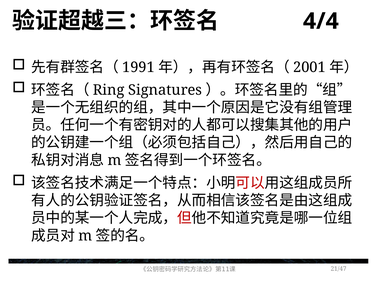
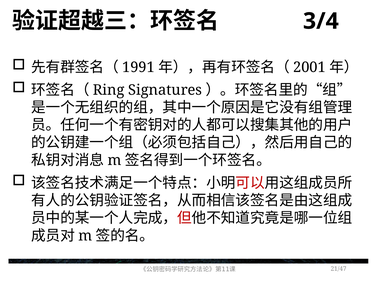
4/4: 4/4 -> 3/4
